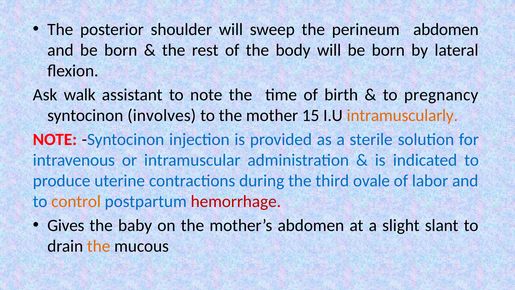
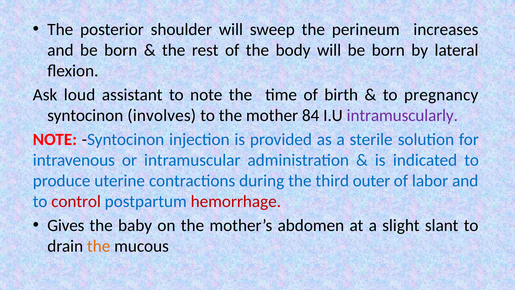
perineum abdomen: abdomen -> increases
walk: walk -> loud
15: 15 -> 84
intramuscularly colour: orange -> purple
ovale: ovale -> outer
control colour: orange -> red
